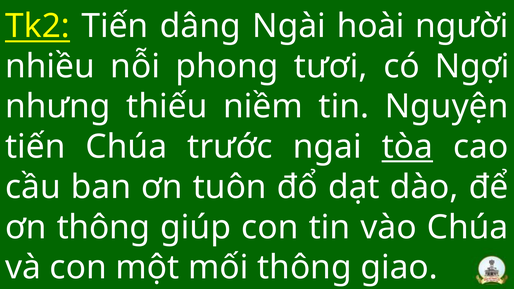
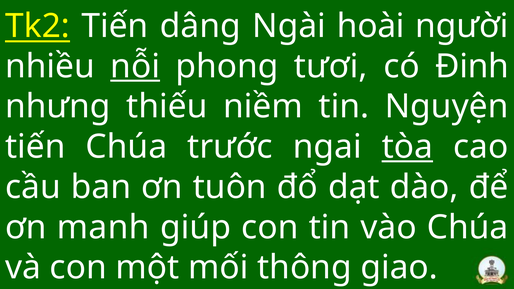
nỗi underline: none -> present
Ngợi: Ngợi -> Đinh
ơn thông: thông -> manh
